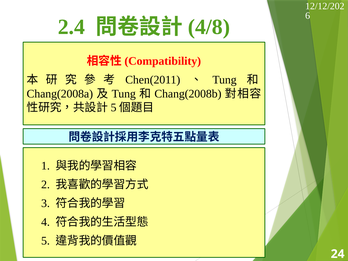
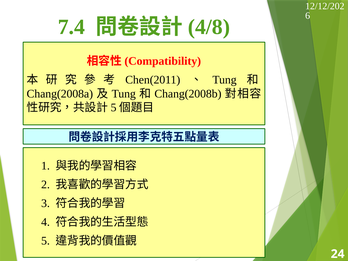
2.4: 2.4 -> 7.4
